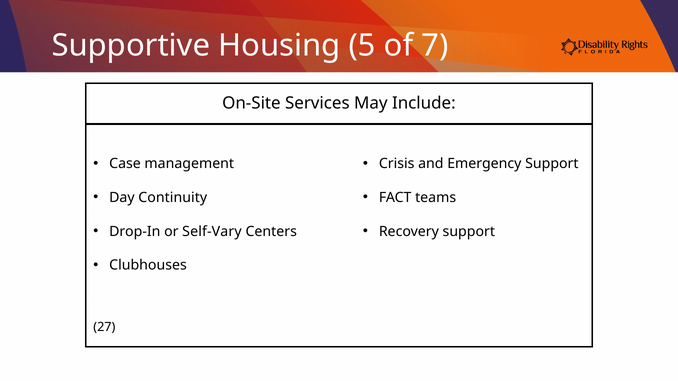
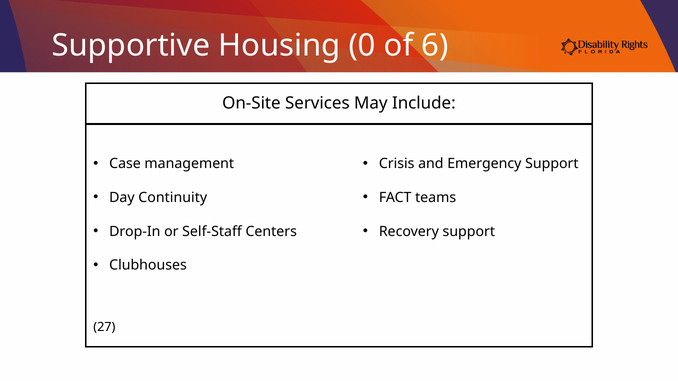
5: 5 -> 0
7: 7 -> 6
Self-Vary: Self-Vary -> Self-Staff
